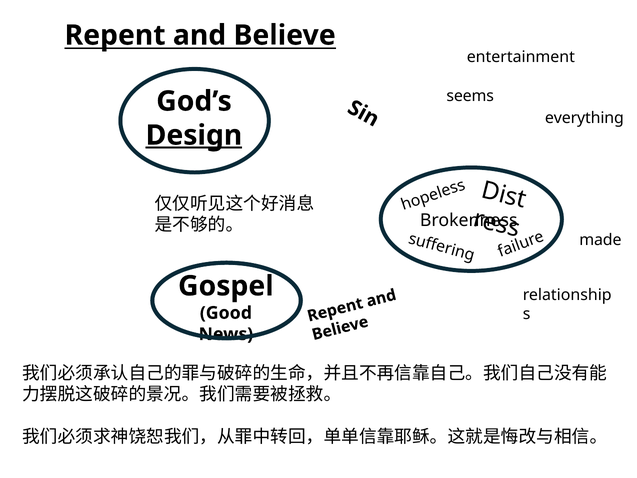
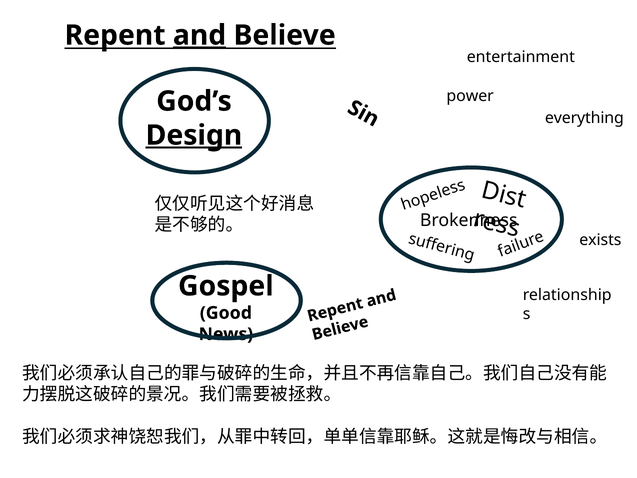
and underline: none -> present
seems: seems -> power
made: made -> exists
